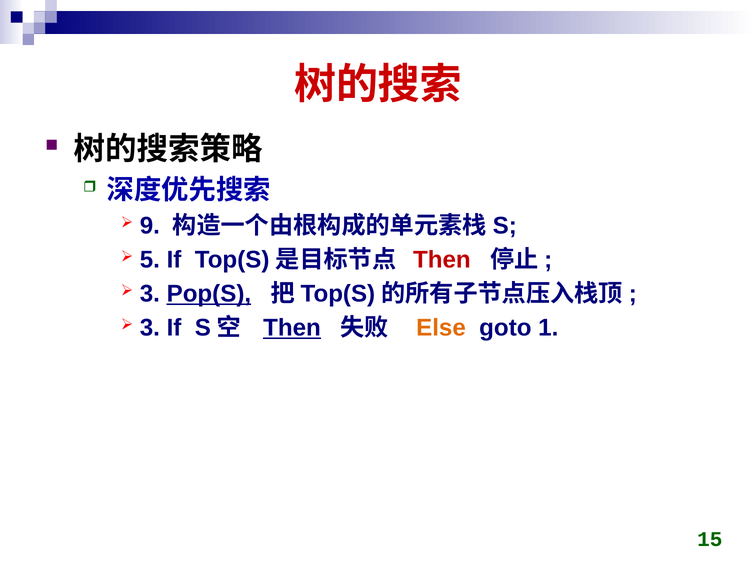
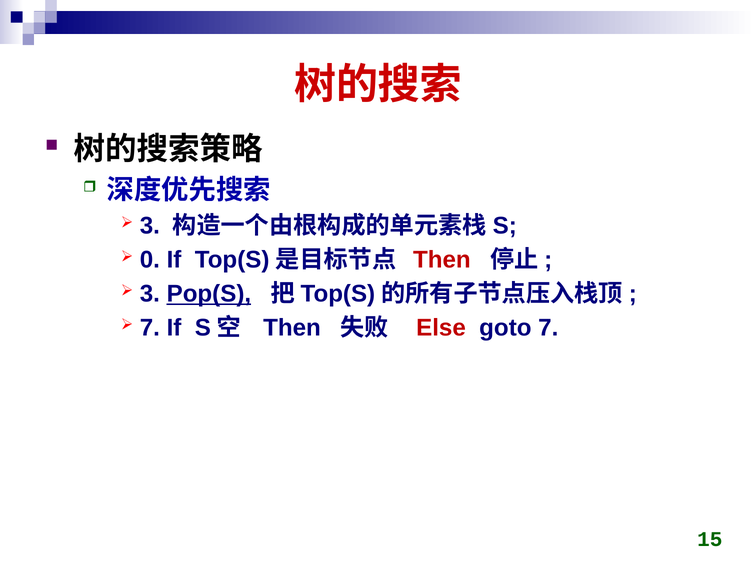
9 at (150, 226): 9 -> 3
5: 5 -> 0
3 at (150, 328): 3 -> 7
Then at (292, 328) underline: present -> none
Else colour: orange -> red
goto 1: 1 -> 7
